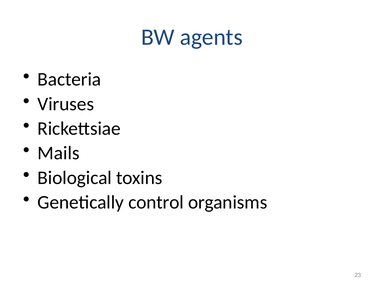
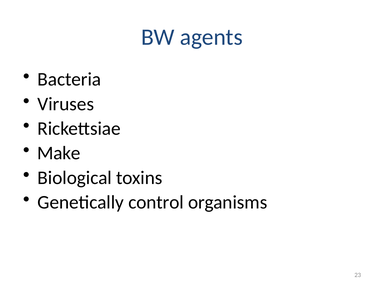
Mails: Mails -> Make
